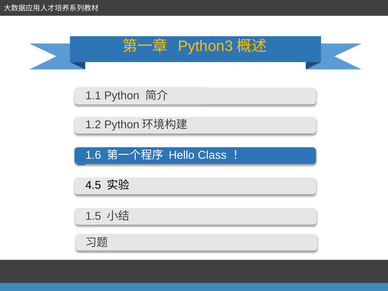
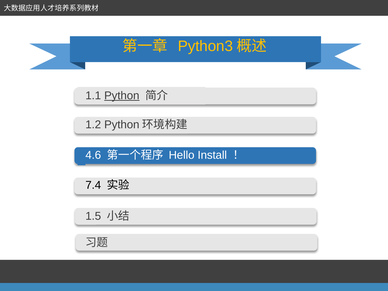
Python underline: none -> present
1.6: 1.6 -> 4.6
Class: Class -> Install
4.5: 4.5 -> 7.4
